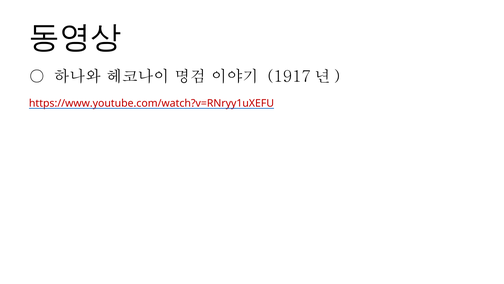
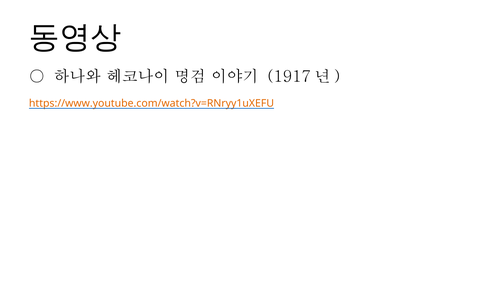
https://www.youtube.com/watch?v=RNryy1uXEFU colour: red -> orange
